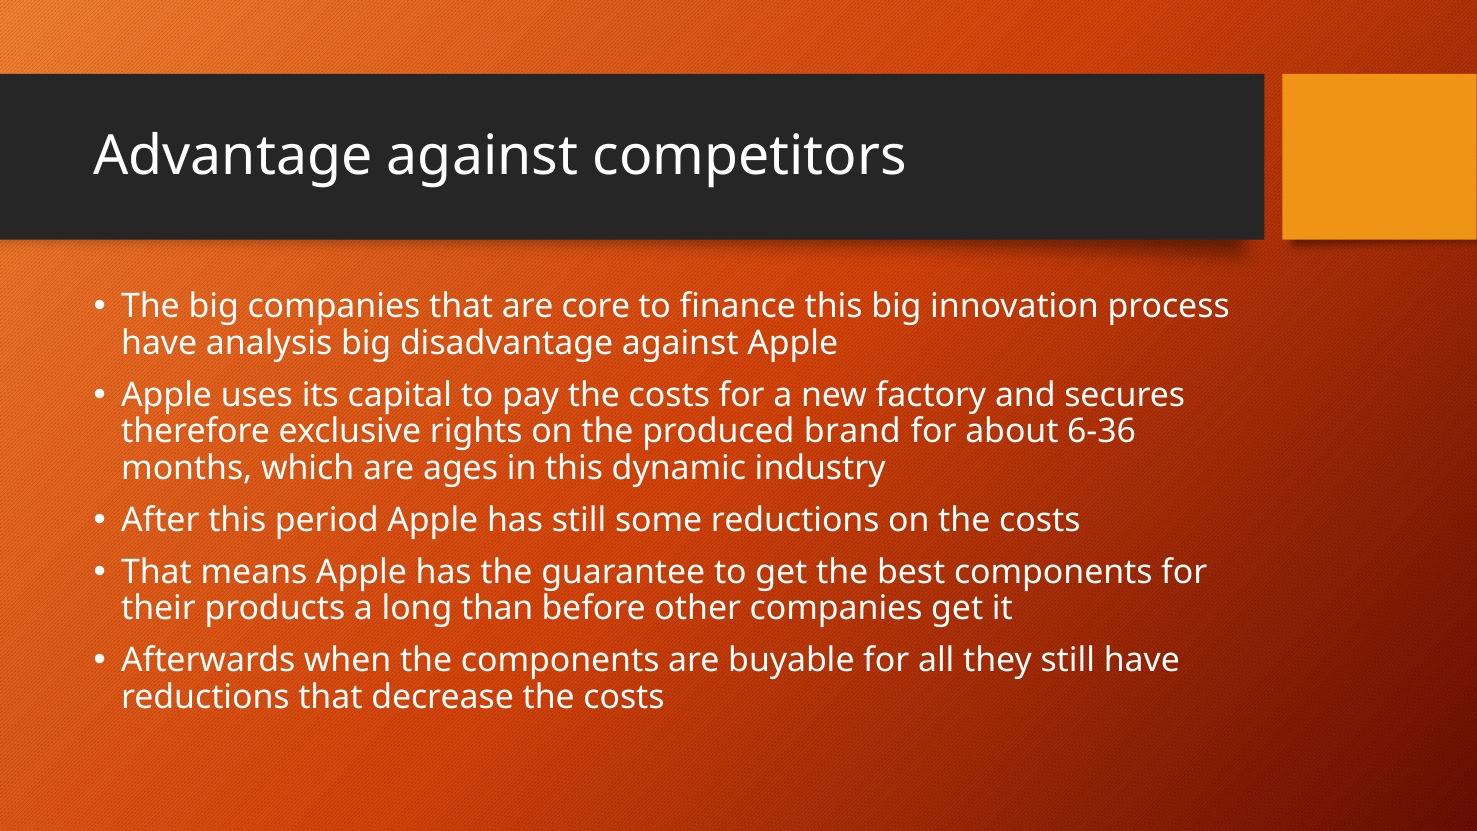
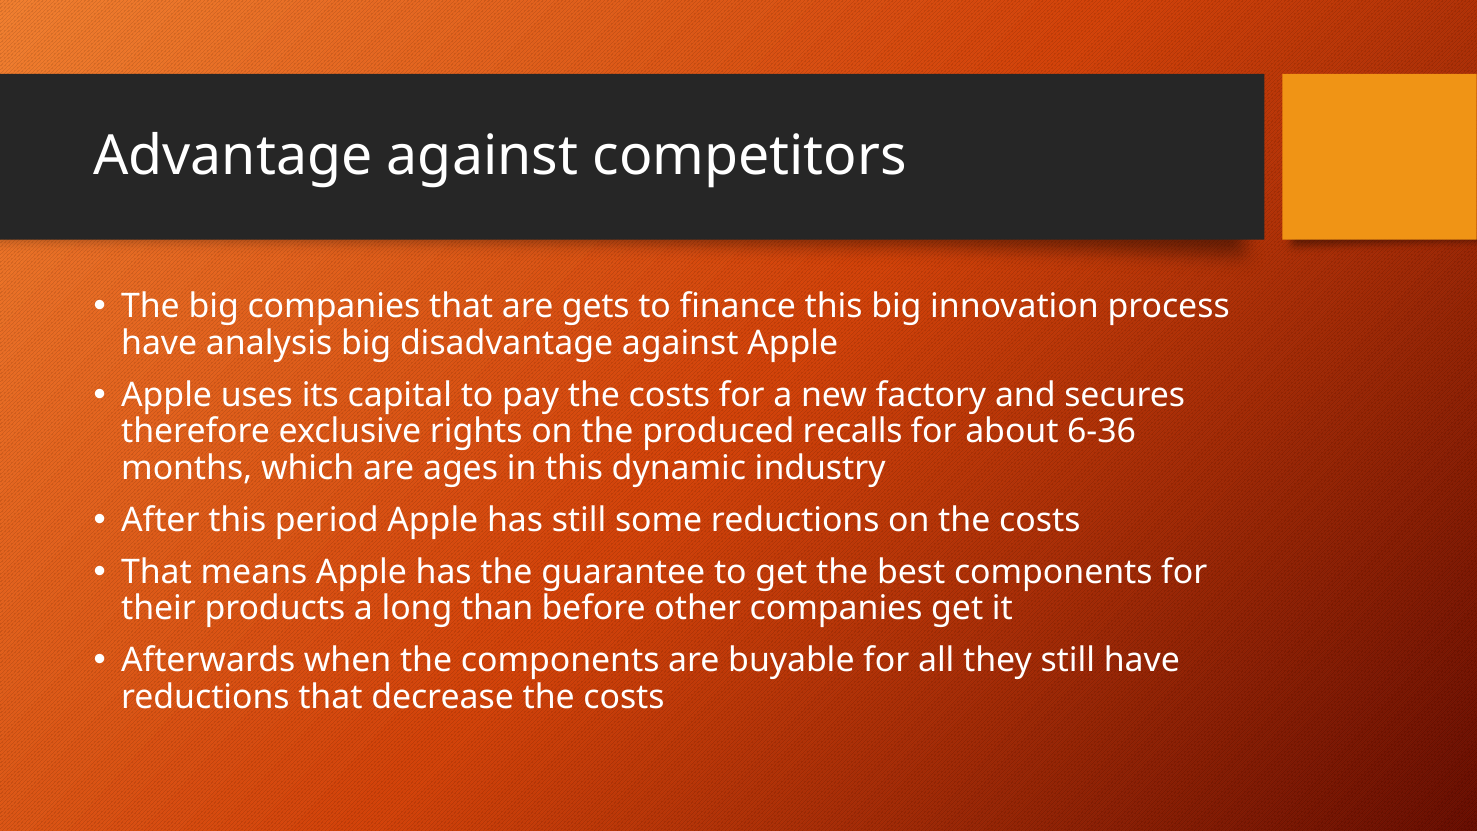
core: core -> gets
brand: brand -> recalls
